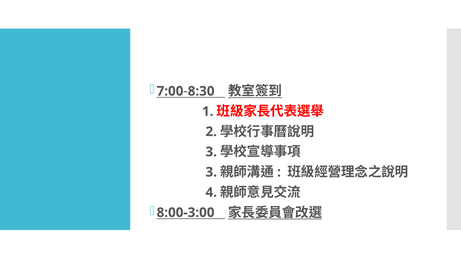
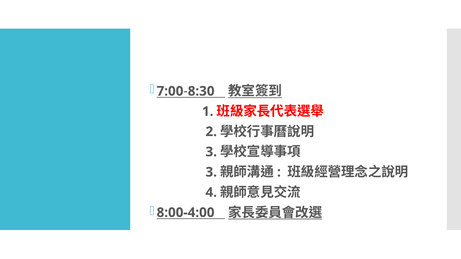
8:00-3:00: 8:00-3:00 -> 8:00-4:00
